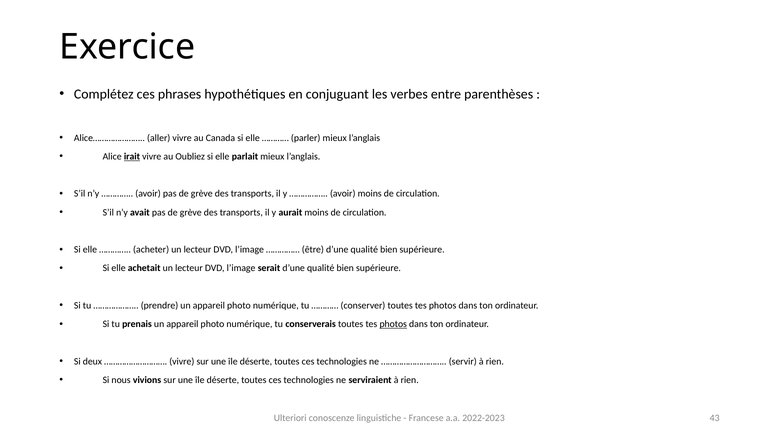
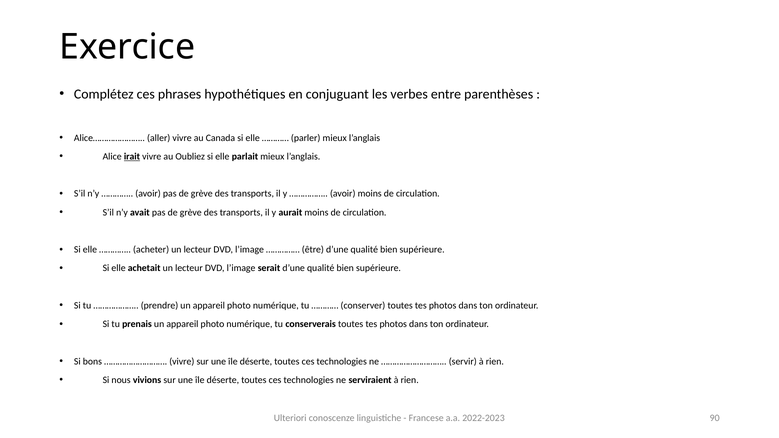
photos at (393, 324) underline: present -> none
deux: deux -> bons
43: 43 -> 90
